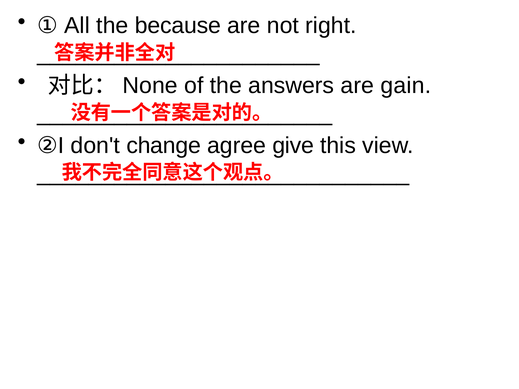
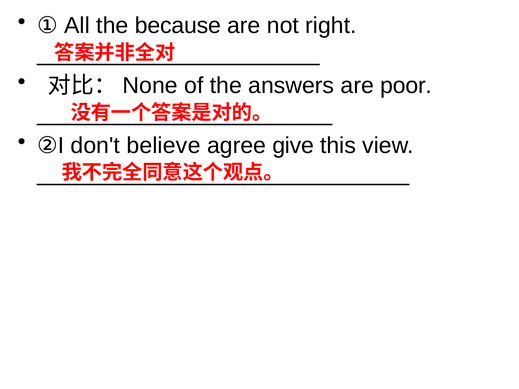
gain: gain -> poor
change: change -> believe
